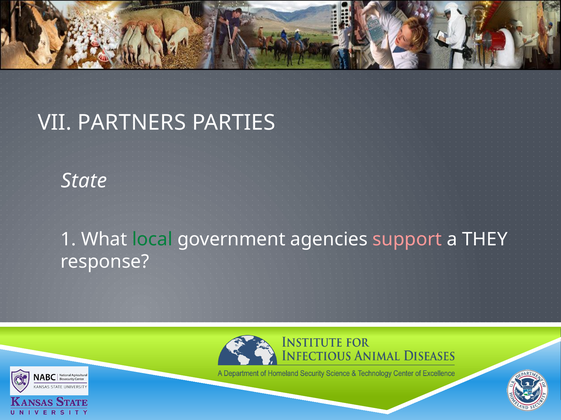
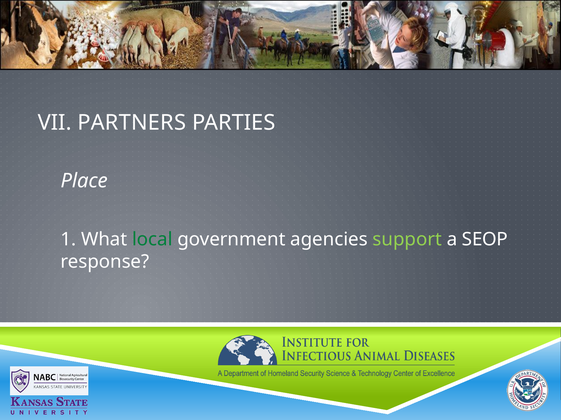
State: State -> Place
support colour: pink -> light green
THEY: THEY -> SEOP
